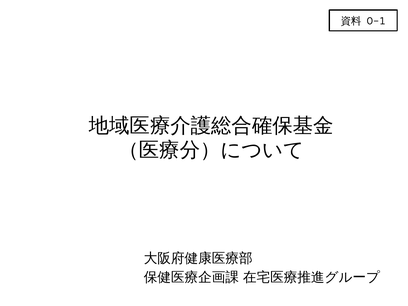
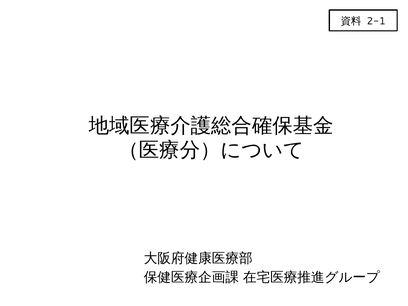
0-1: 0-1 -> 2-1
